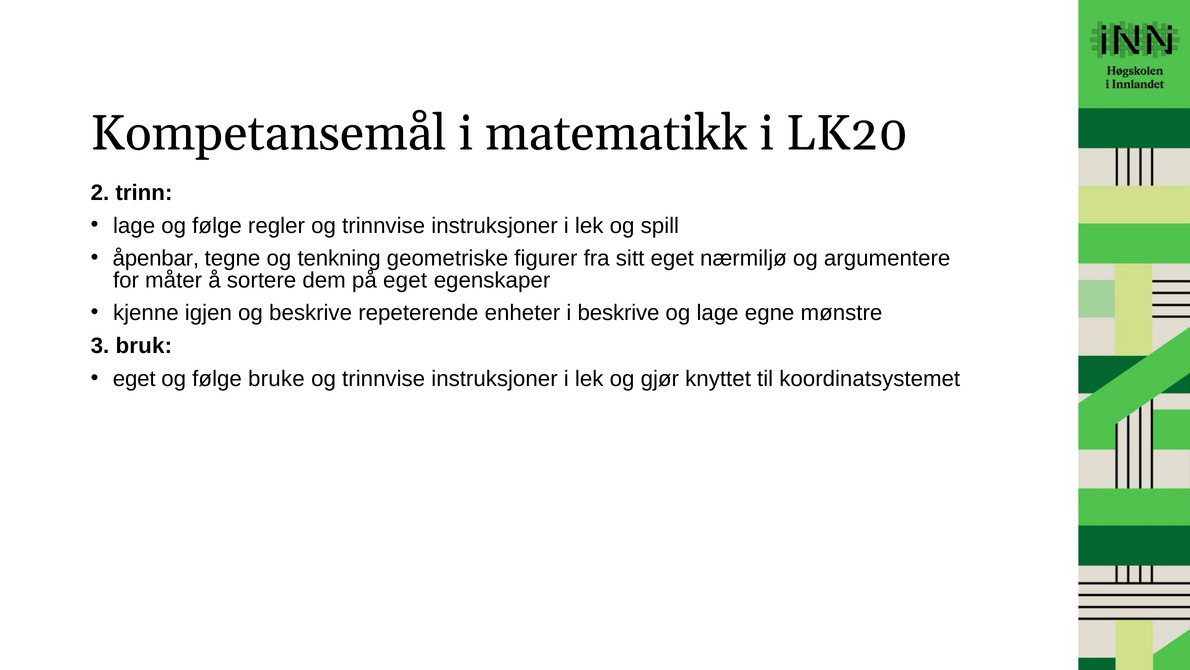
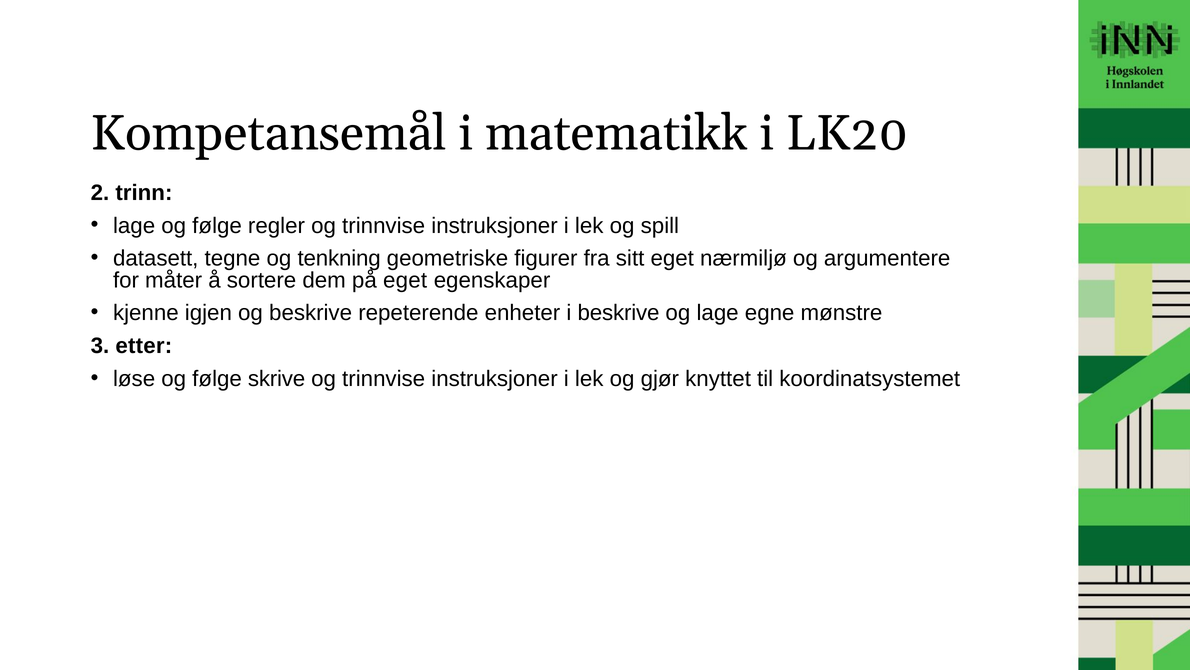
åpenbar: åpenbar -> datasett
bruk: bruk -> etter
eget at (134, 378): eget -> løse
bruke: bruke -> skrive
